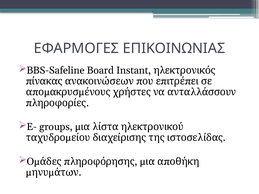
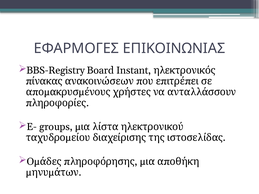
BBS-Safeline: BBS-Safeline -> BBS-Registry
